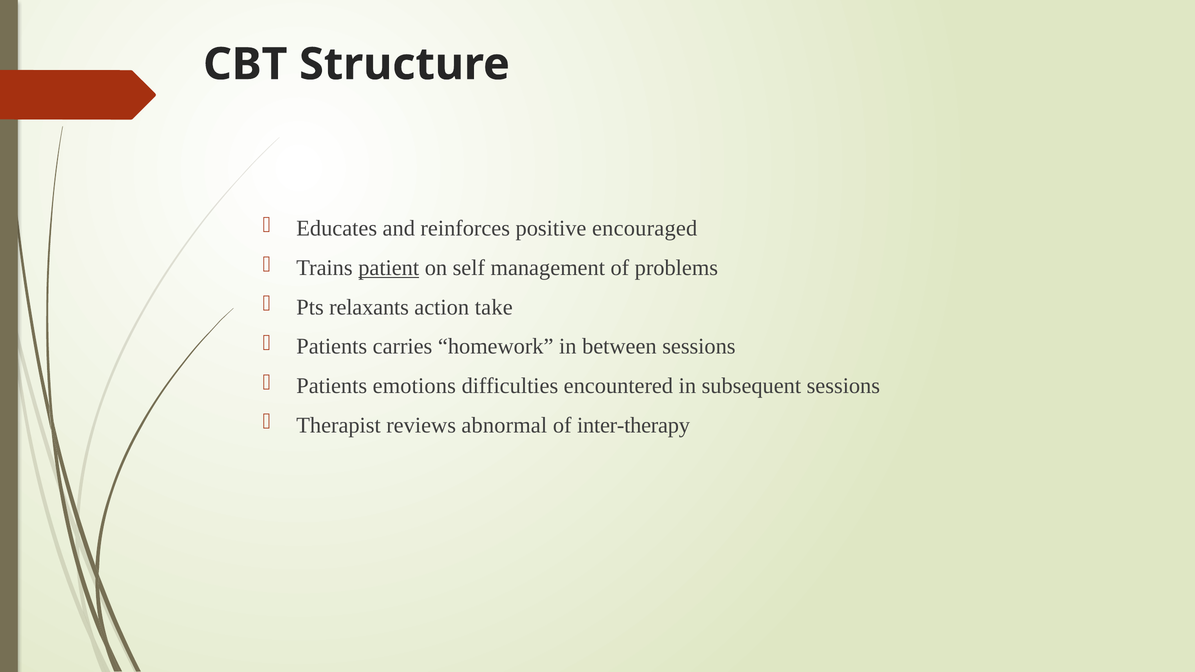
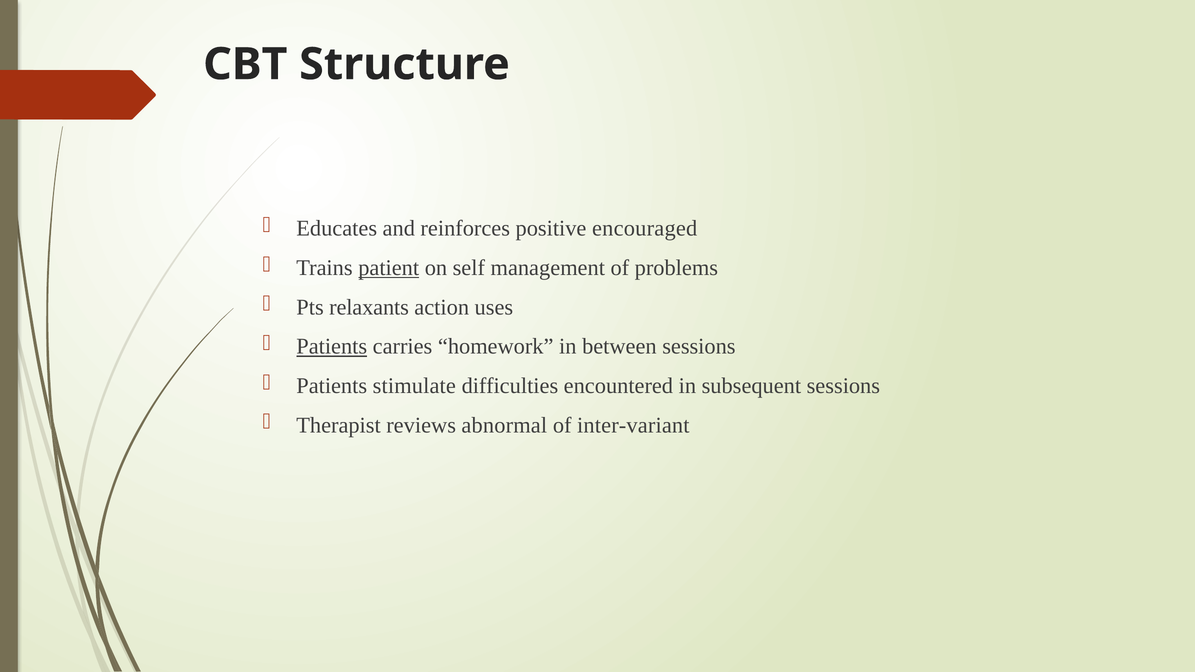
take: take -> uses
Patients at (332, 347) underline: none -> present
emotions: emotions -> stimulate
inter-therapy: inter-therapy -> inter-variant
